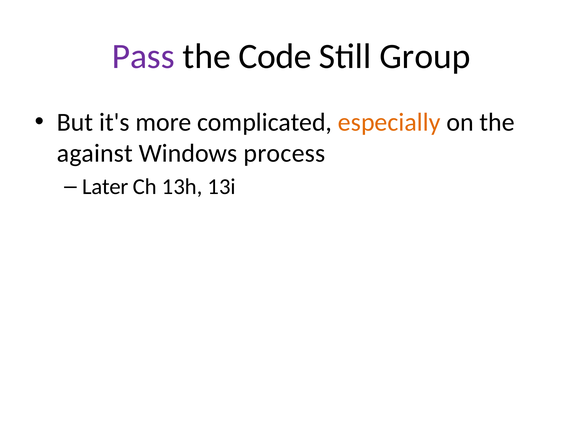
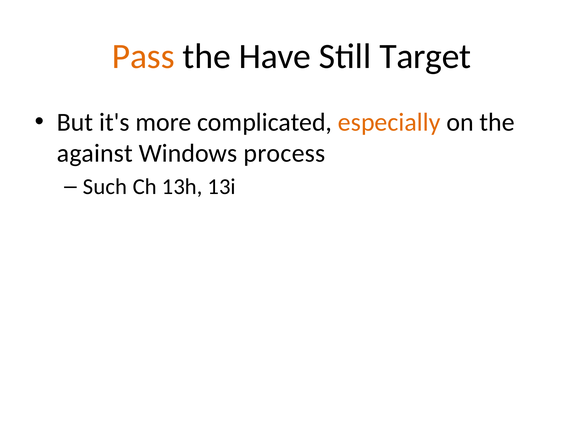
Pass colour: purple -> orange
Code: Code -> Have
Group: Group -> Target
Later: Later -> Such
